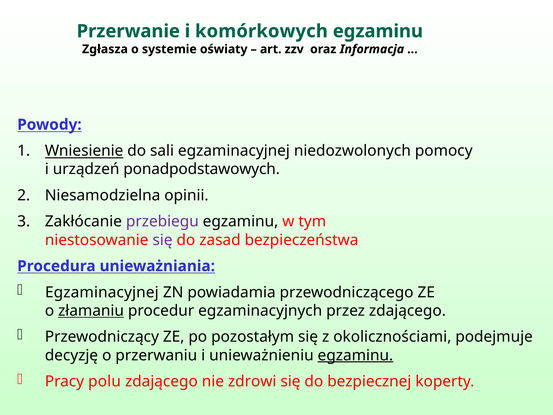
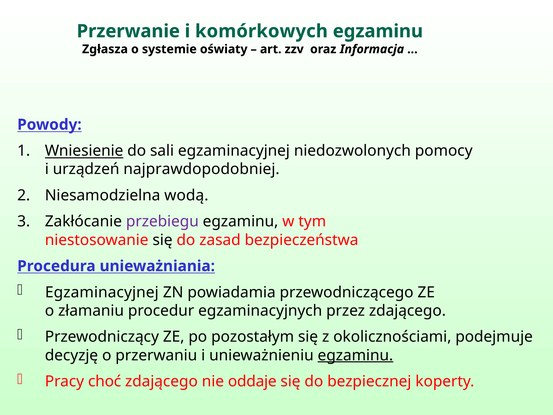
ponadpodstawowych: ponadpodstawowych -> najprawdopodobniej
opinii: opinii -> wodą
się at (163, 240) colour: purple -> black
złamaniu underline: present -> none
polu: polu -> choć
zdrowi: zdrowi -> oddaje
